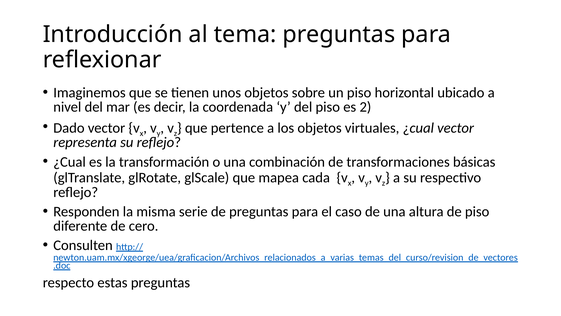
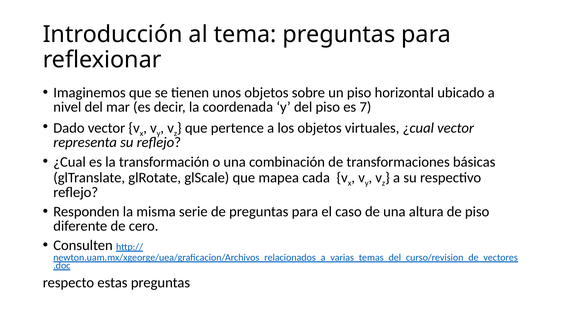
2: 2 -> 7
